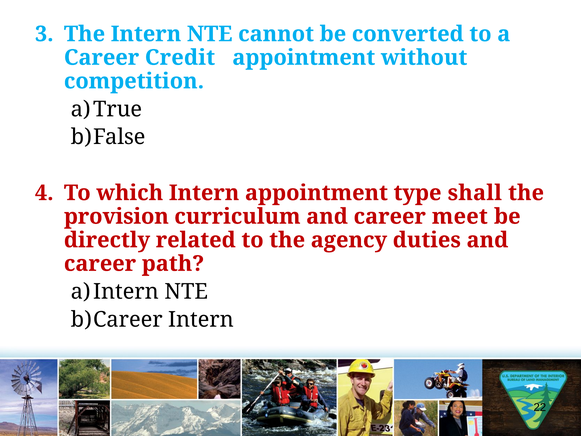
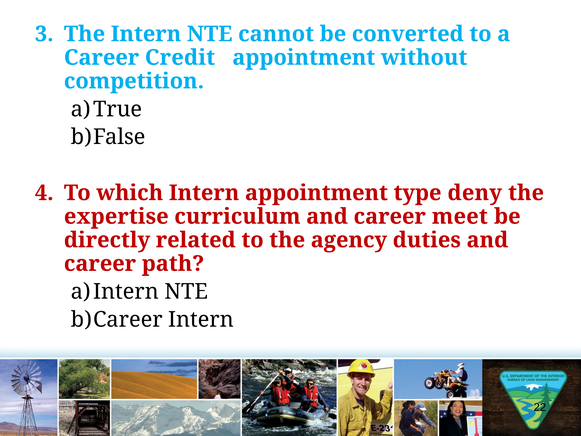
shall: shall -> deny
provision: provision -> expertise
